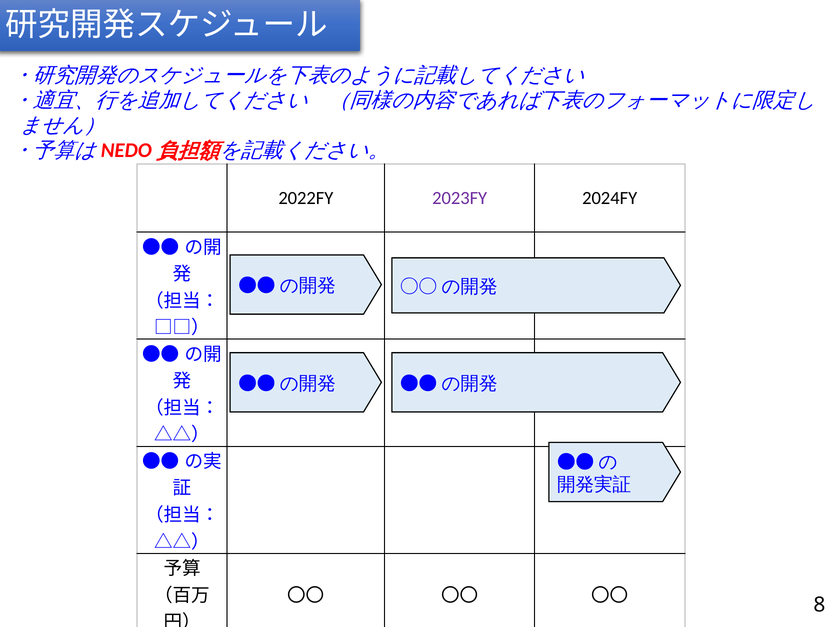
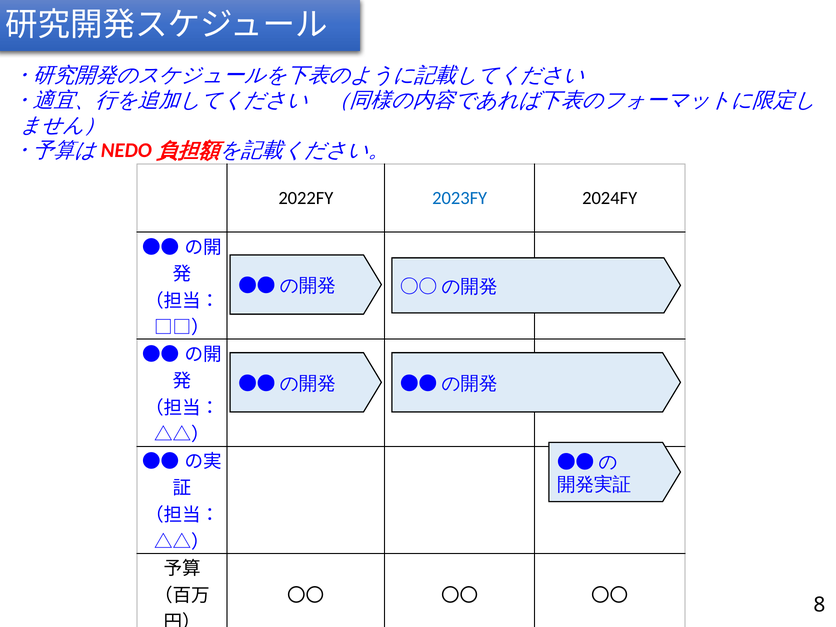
2023FY colour: purple -> blue
